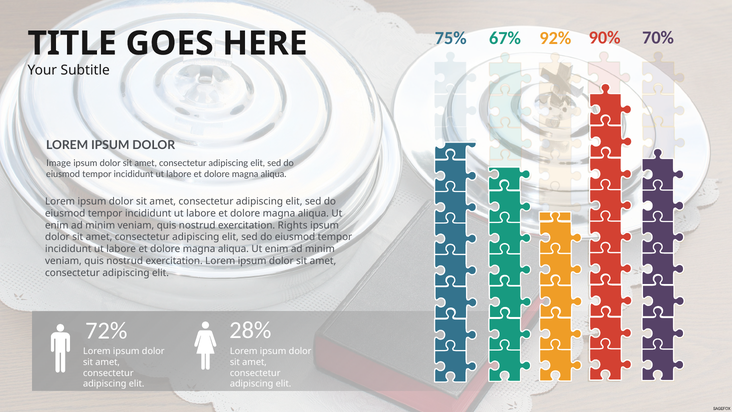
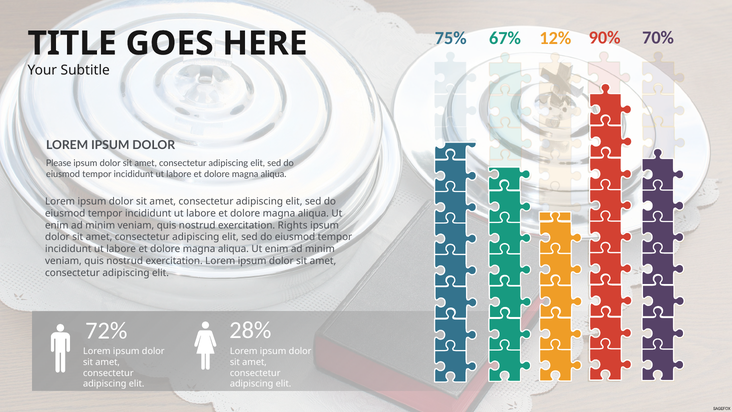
92%: 92% -> 12%
Image: Image -> Please
